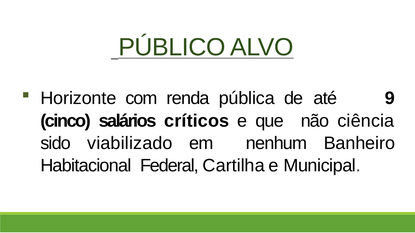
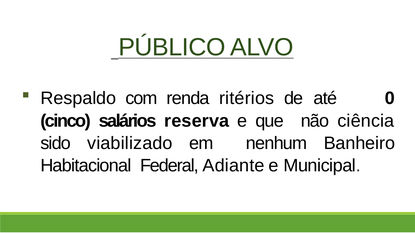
Horizonte: Horizonte -> Respaldo
pública: pública -> ritérios
9: 9 -> 0
críticos: críticos -> reserva
Cartilha: Cartilha -> Adiante
